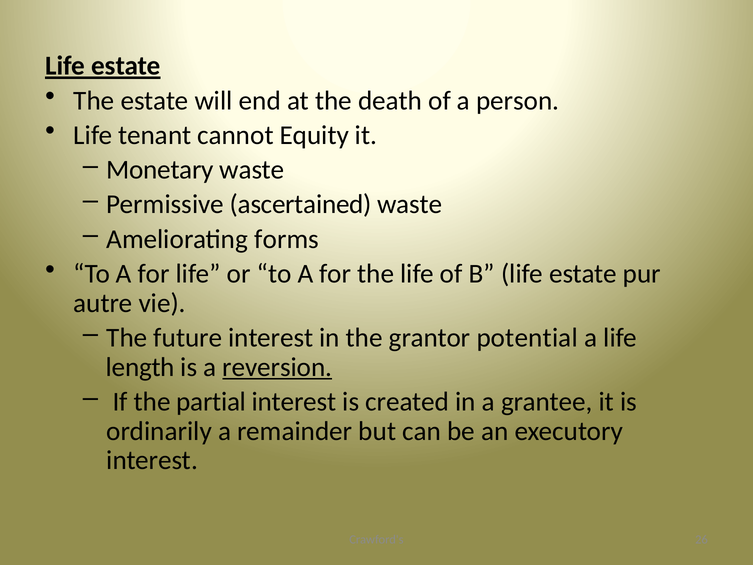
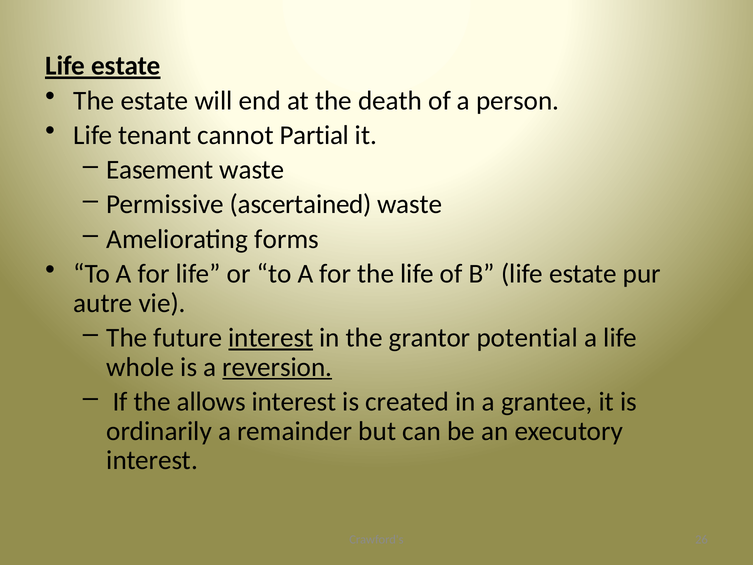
Equity: Equity -> Partial
Monetary: Monetary -> Easement
interest at (271, 338) underline: none -> present
length: length -> whole
partial: partial -> allows
